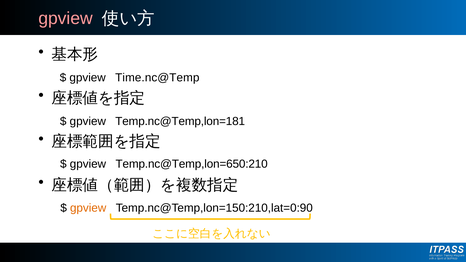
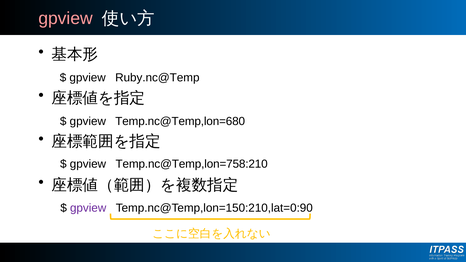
Time.nc@Temp: Time.nc@Temp -> Ruby.nc@Temp
Temp.nc@Temp,lon=181: Temp.nc@Temp,lon=181 -> Temp.nc@Temp,lon=680
Temp.nc@Temp,lon=650:210: Temp.nc@Temp,lon=650:210 -> Temp.nc@Temp,lon=758:210
gpview at (88, 208) colour: orange -> purple
